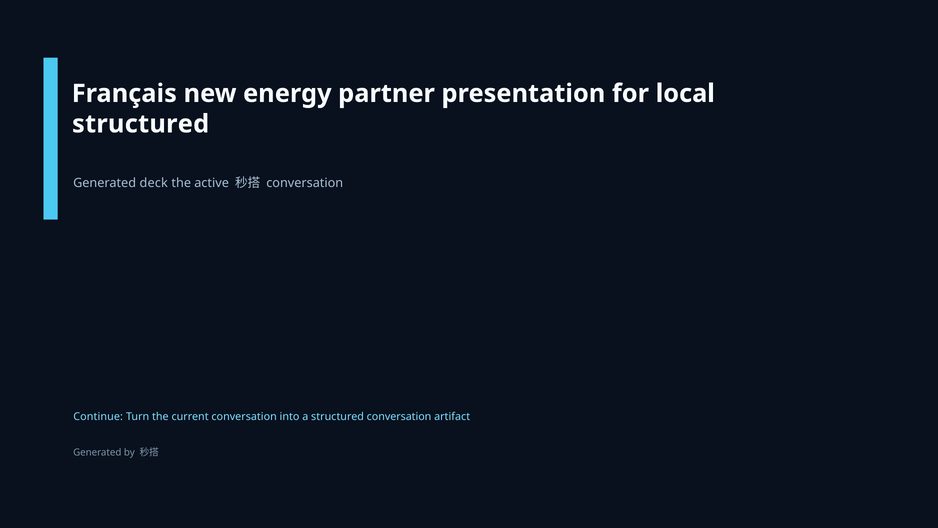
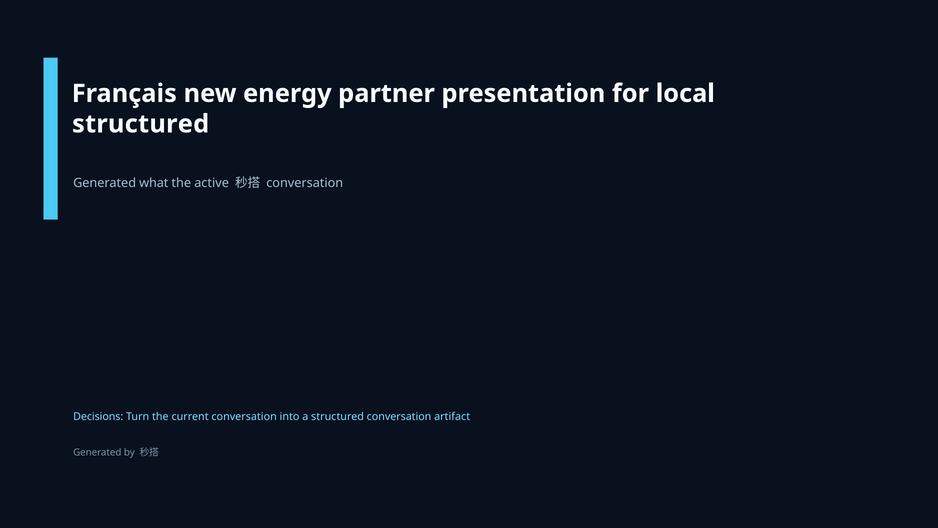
deck: deck -> what
Continue: Continue -> Decisions
